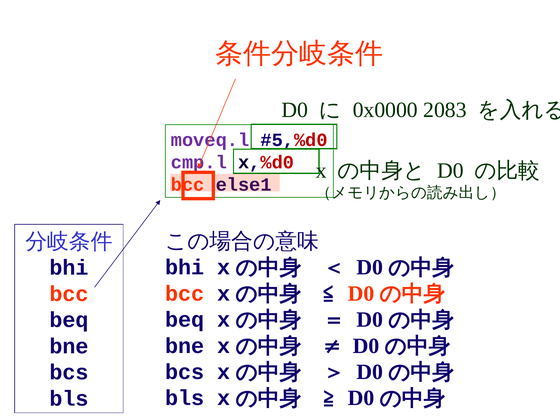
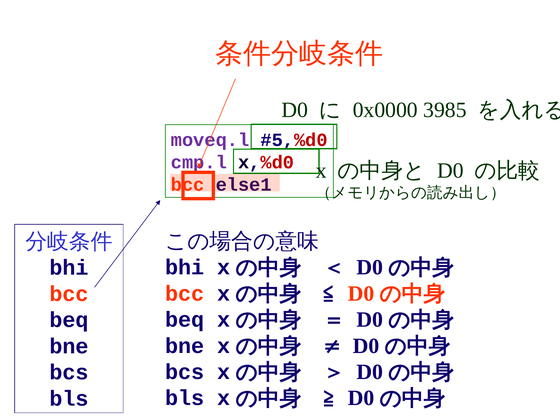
2083: 2083 -> 3985
